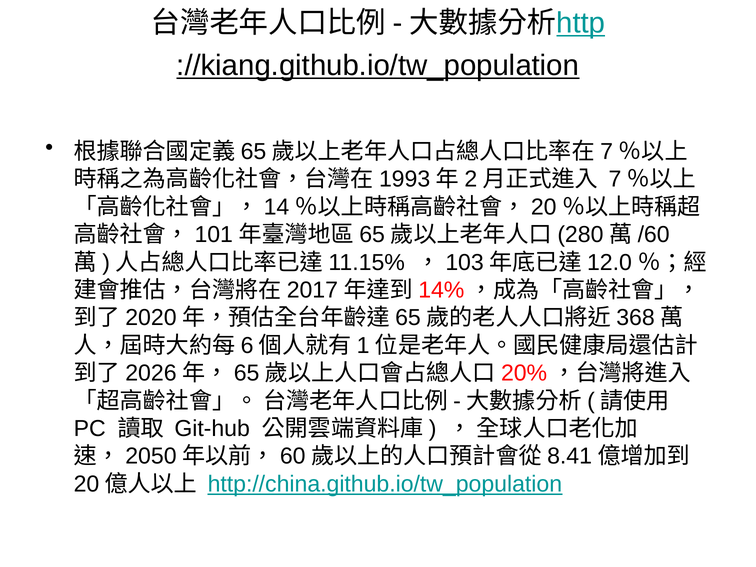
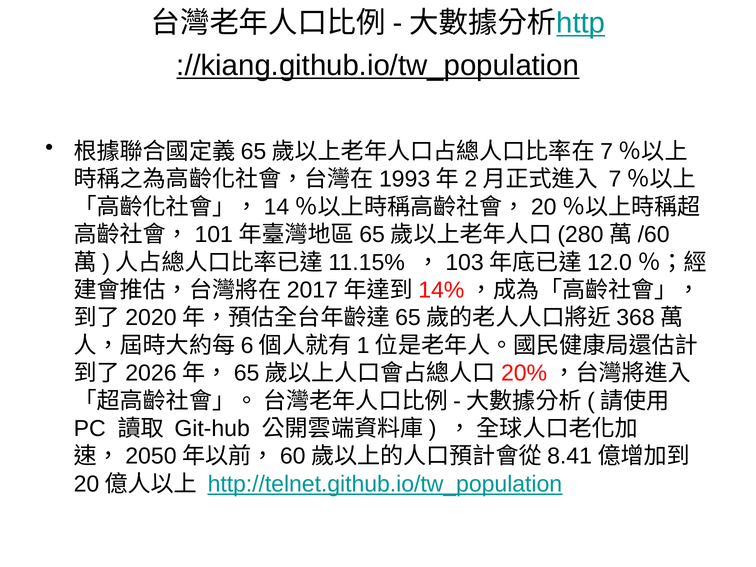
http://china.github.io/tw_population: http://china.github.io/tw_population -> http://telnet.github.io/tw_population
